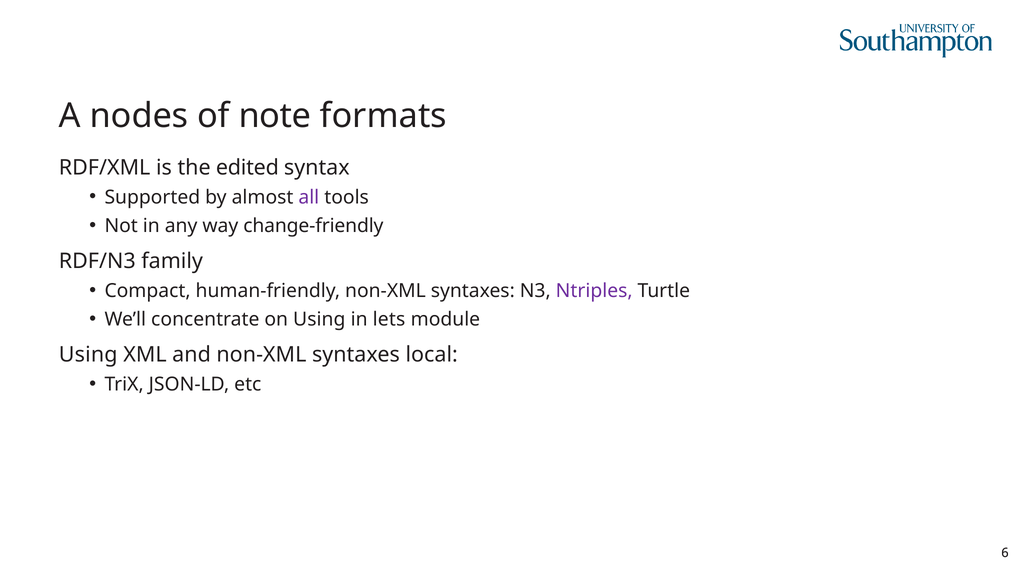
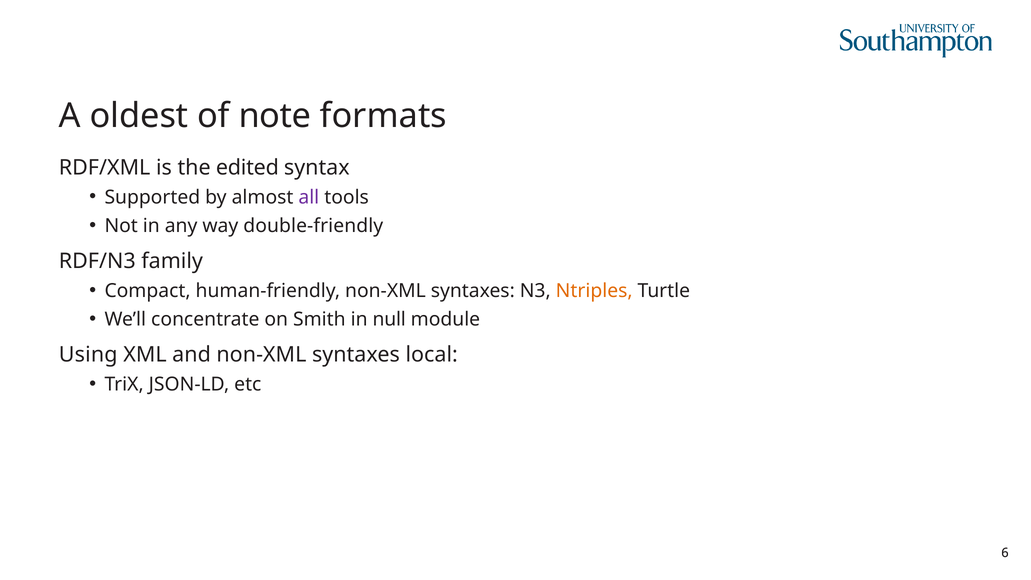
nodes: nodes -> oldest
change-friendly: change-friendly -> double-friendly
Ntriples colour: purple -> orange
on Using: Using -> Smith
lets: lets -> null
